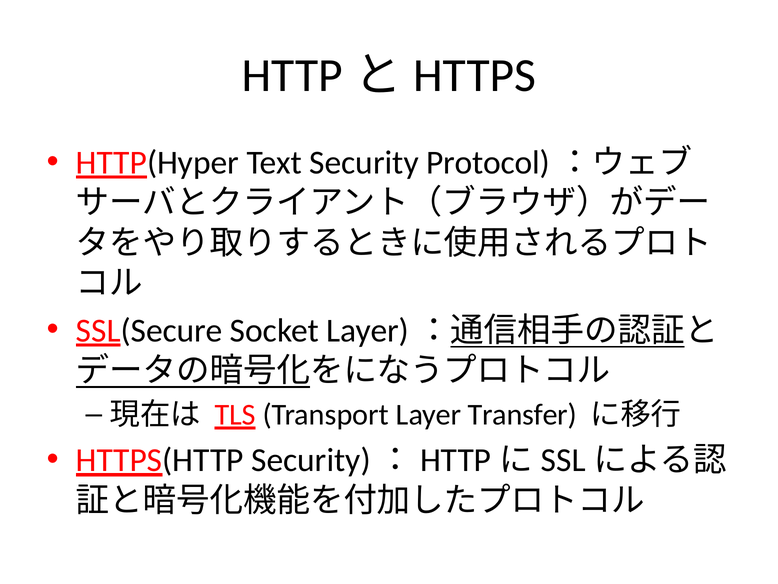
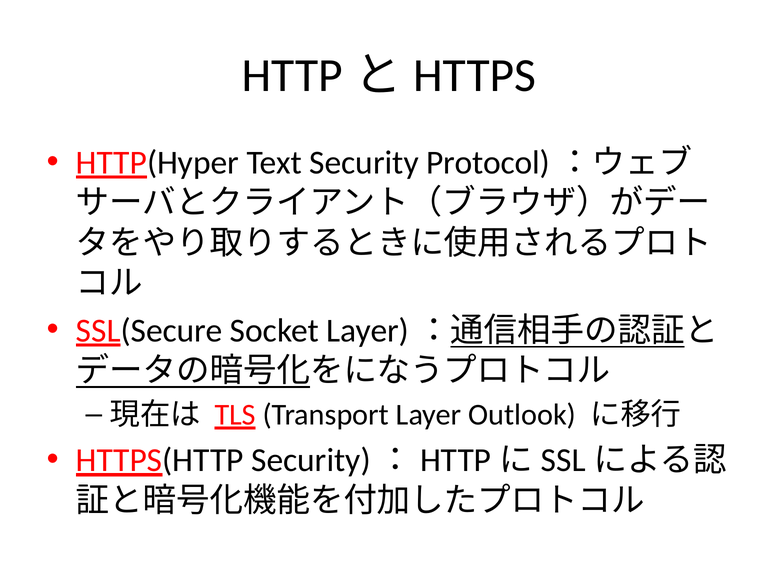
Transfer: Transfer -> Outlook
